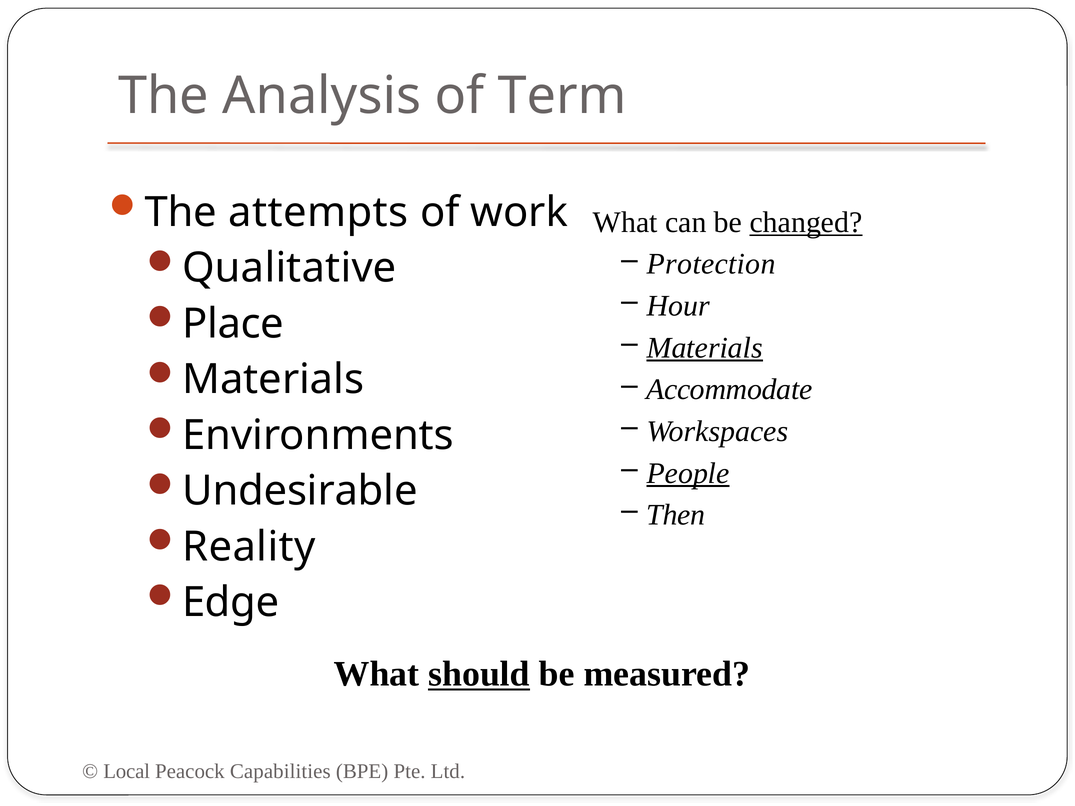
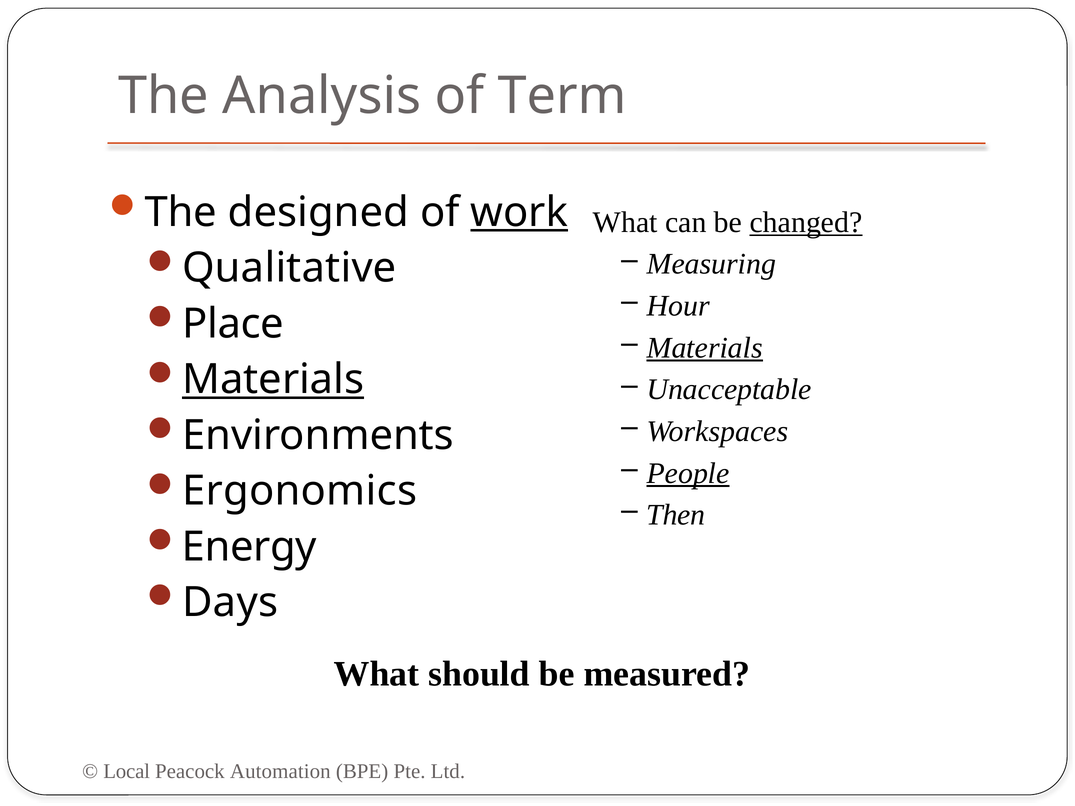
attempts: attempts -> designed
work underline: none -> present
Protection: Protection -> Measuring
Materials at (273, 380) underline: none -> present
Accommodate: Accommodate -> Unacceptable
Undesirable: Undesirable -> Ergonomics
Reality: Reality -> Energy
Edge: Edge -> Days
should underline: present -> none
Capabilities: Capabilities -> Automation
